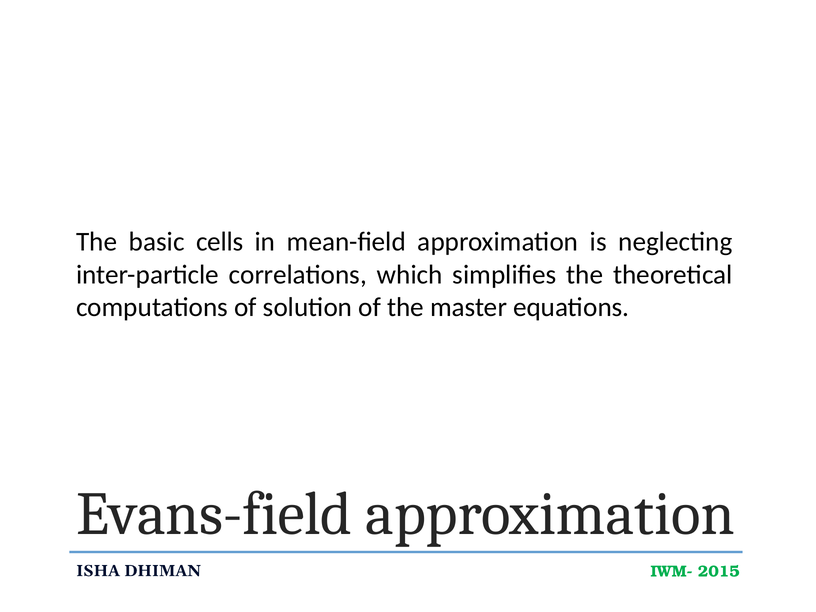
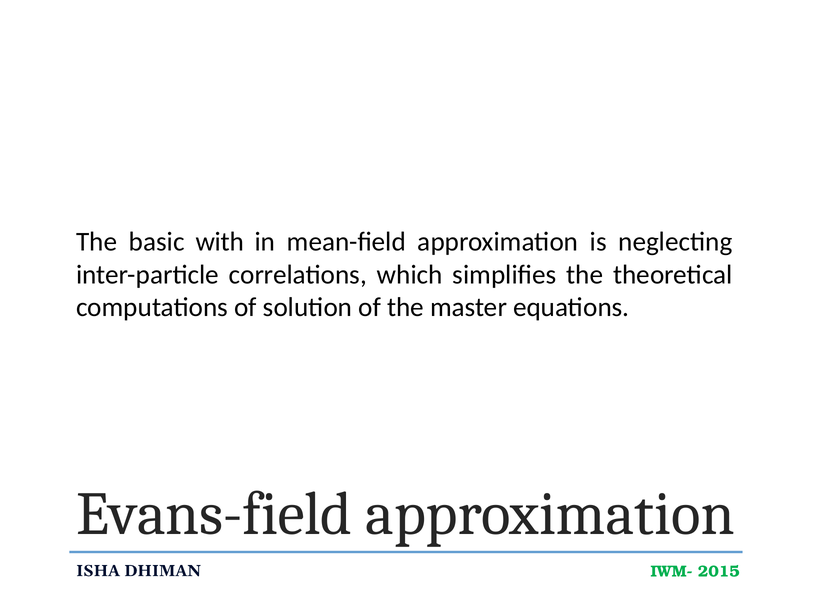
cells: cells -> with
